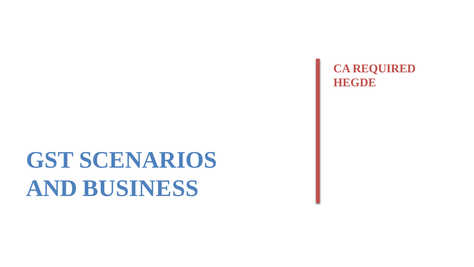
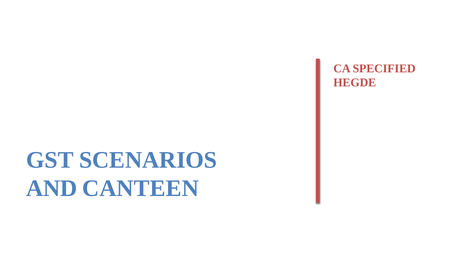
REQUIRED: REQUIRED -> SPECIFIED
BUSINESS: BUSINESS -> CANTEEN
